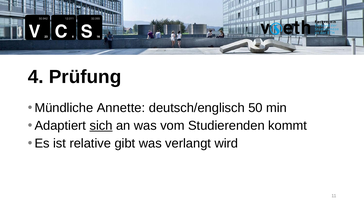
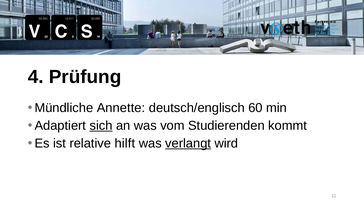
50: 50 -> 60
gibt: gibt -> hilft
verlangt underline: none -> present
